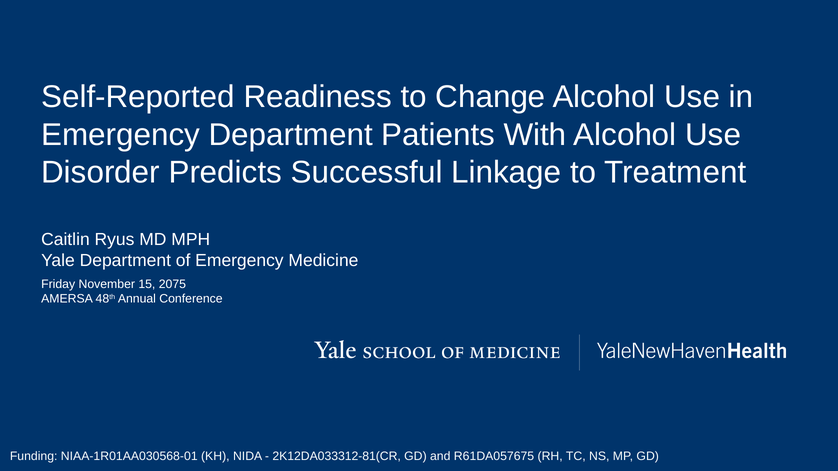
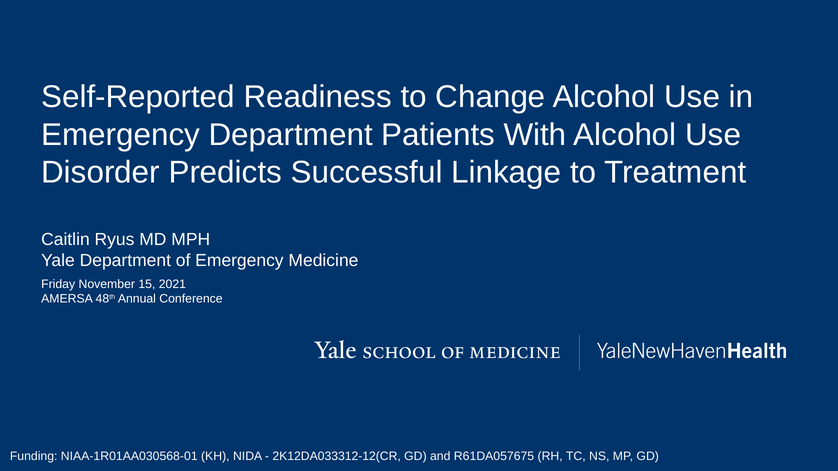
2075: 2075 -> 2021
2K12DA033312-81(CR: 2K12DA033312-81(CR -> 2K12DA033312-12(CR
